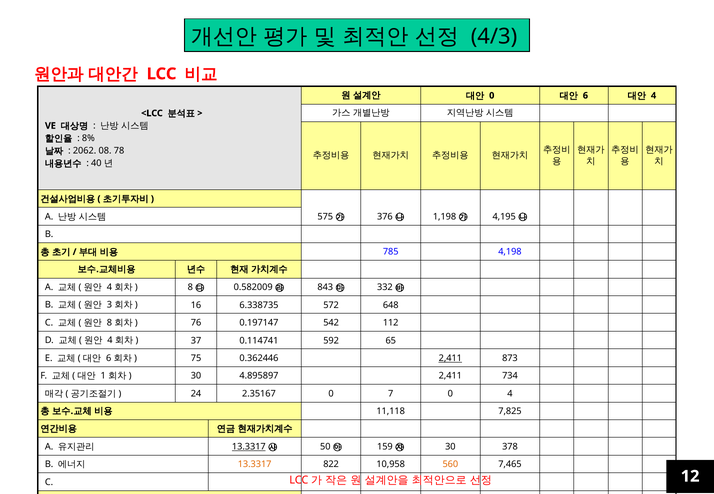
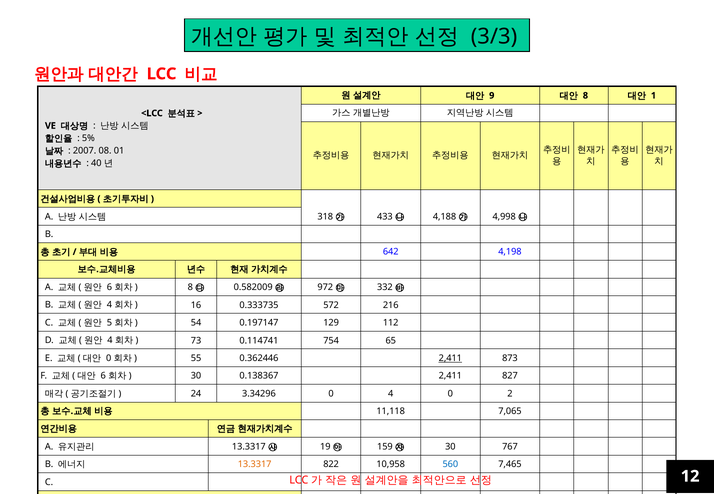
4/3: 4/3 -> 3/3
0 at (492, 96): 0 -> 9
6 at (585, 96): 6 -> 8
4 at (654, 96): 4 -> 1
8%: 8% -> 5%
2062: 2062 -> 2007
78: 78 -> 01
575: 575 -> 318
376: 376 -> 433
1,198: 1,198 -> 4,188
4,195: 4,195 -> 4,998
785: 785 -> 642
4 at (109, 287): 4 -> 6
843: 843 -> 972
3 at (109, 305): 3 -> 4
6.338735: 6.338735 -> 0.333735
648: 648 -> 216
8 at (109, 323): 8 -> 5
76: 76 -> 54
542: 542 -> 129
37: 37 -> 73
592: 592 -> 754
6 at (109, 358): 6 -> 0
75: 75 -> 55
1 at (103, 376): 1 -> 6
4.895897: 4.895897 -> 0.138367
734: 734 -> 827
2.35167: 2.35167 -> 3.34296
0 7: 7 -> 4
0 4: 4 -> 2
7,825: 7,825 -> 7,065
13.3317 at (249, 447) underline: present -> none
50: 50 -> 19
378: 378 -> 767
560 colour: orange -> blue
